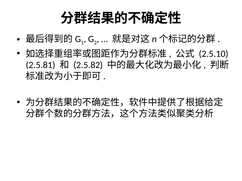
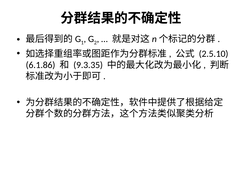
2.5.81: 2.5.81 -> 6.1.86
2.5.82: 2.5.82 -> 9.3.35
